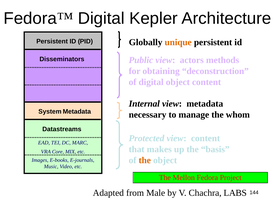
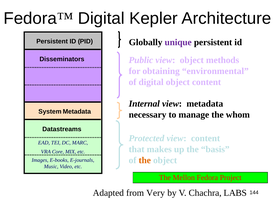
unique colour: orange -> purple
view actors: actors -> object
deconstruction: deconstruction -> environmental
Male: Male -> Very
